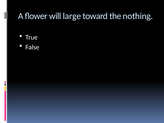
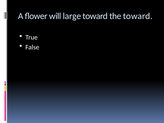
the nothing: nothing -> toward
